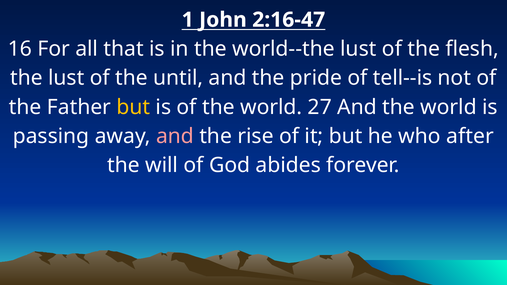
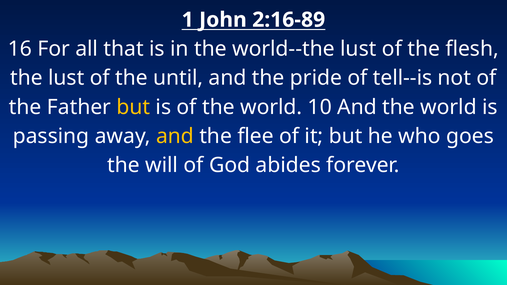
2:16-47: 2:16-47 -> 2:16-89
27: 27 -> 10
and at (175, 136) colour: pink -> yellow
rise: rise -> flee
after: after -> goes
